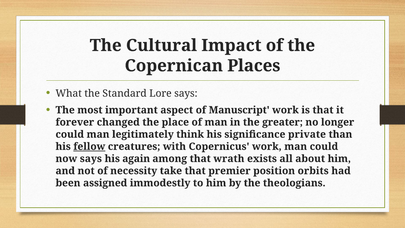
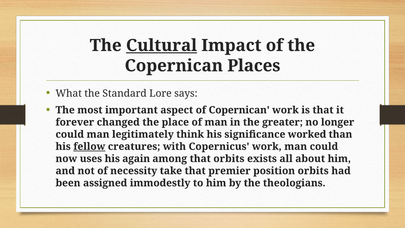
Cultural underline: none -> present
of Manuscript: Manuscript -> Copernican
private: private -> worked
now says: says -> uses
that wrath: wrath -> orbits
